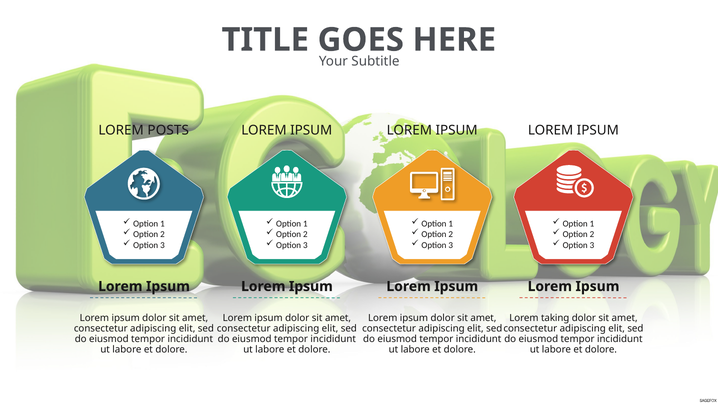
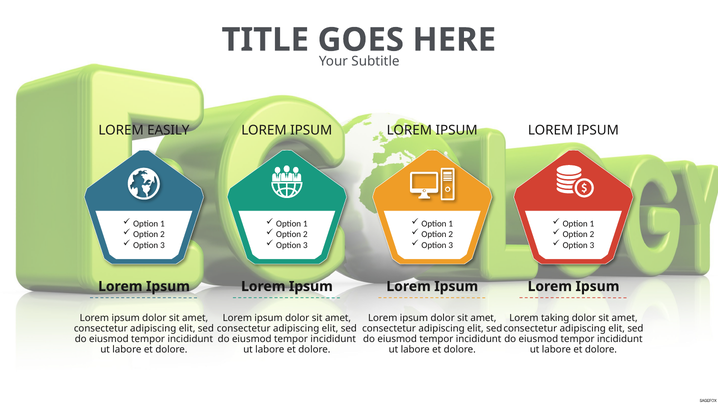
POSTS: POSTS -> EASILY
